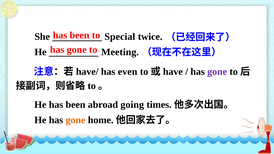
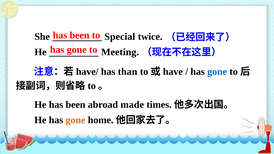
even: even -> than
gone at (217, 72) colour: purple -> blue
going: going -> made
